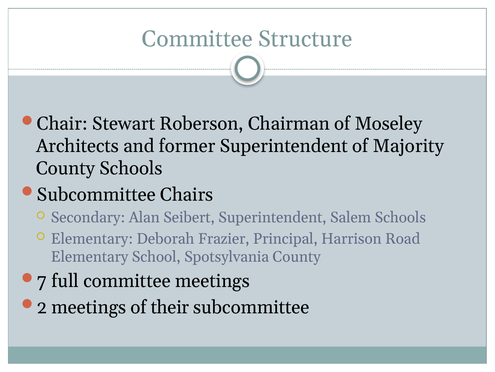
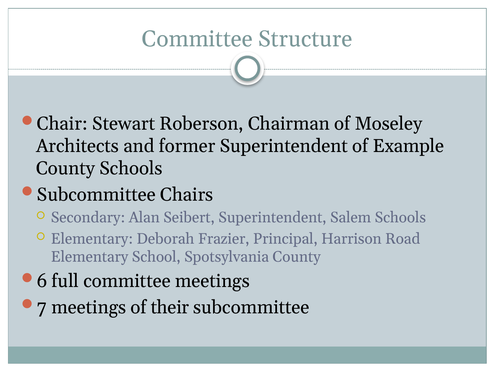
Majority: Majority -> Example
7: 7 -> 6
2: 2 -> 7
